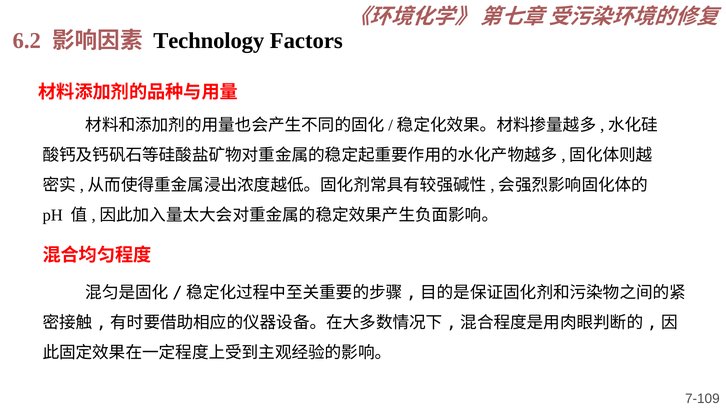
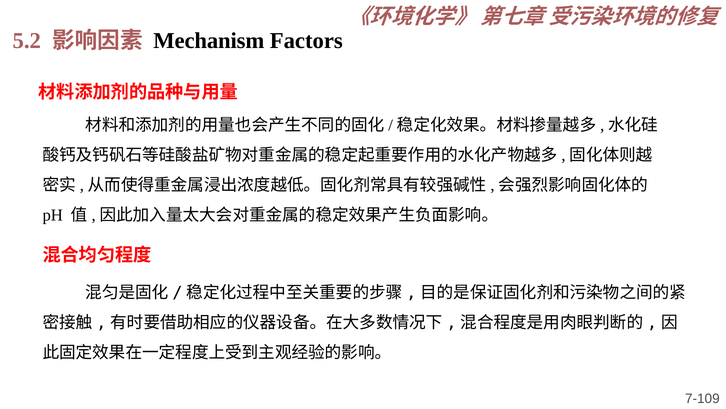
6.2: 6.2 -> 5.2
Technology: Technology -> Mechanism
